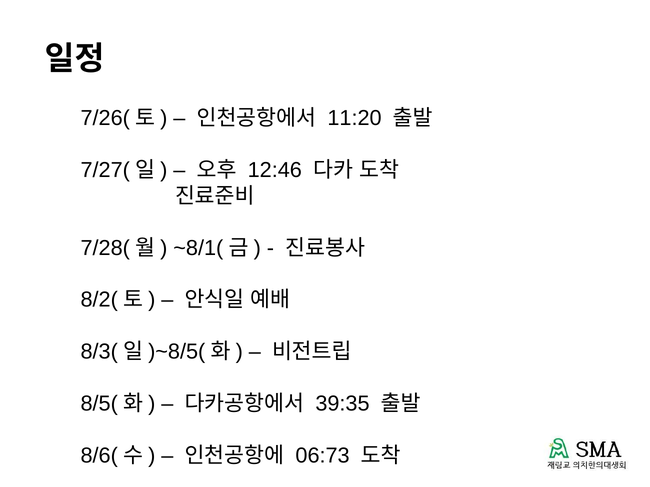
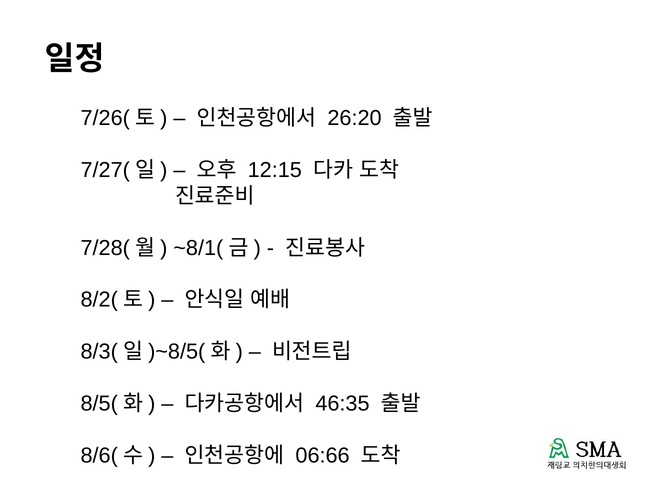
11:20: 11:20 -> 26:20
12:46: 12:46 -> 12:15
39:35: 39:35 -> 46:35
06:73: 06:73 -> 06:66
